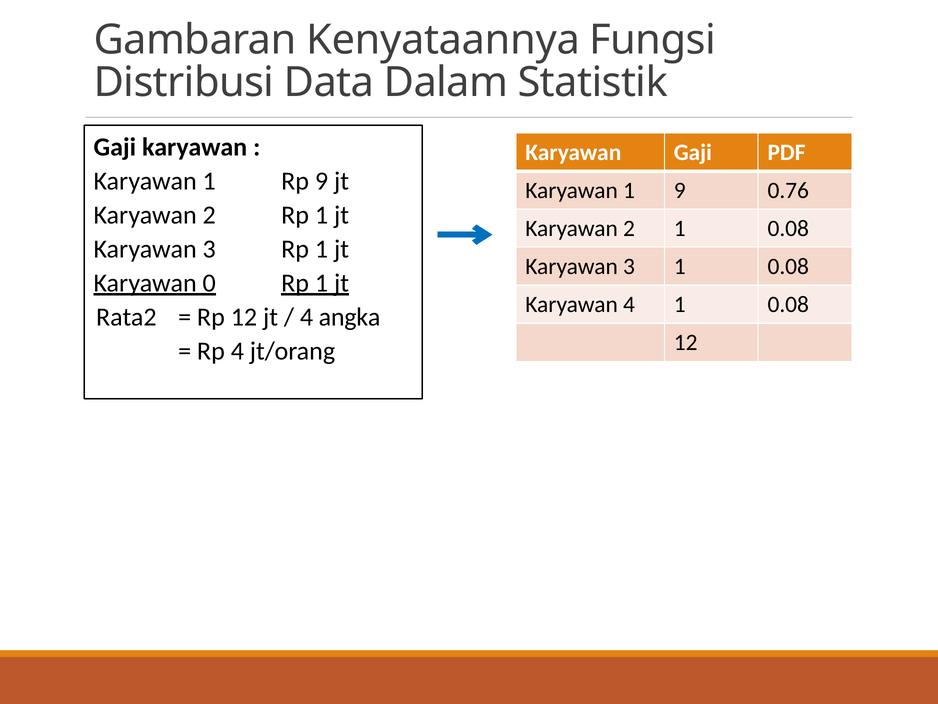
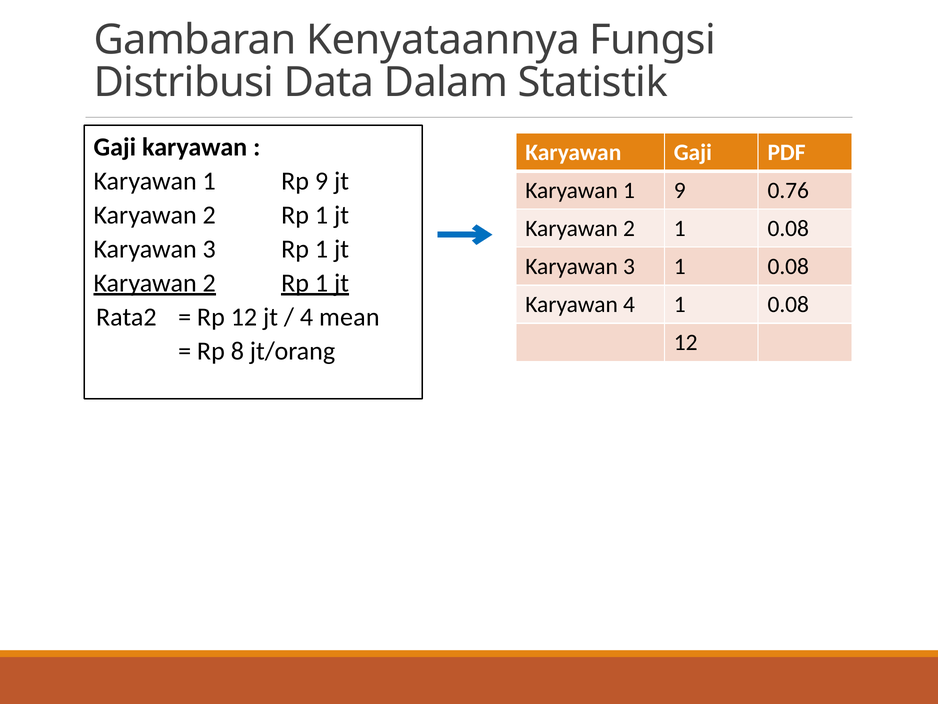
0 at (209, 283): 0 -> 2
angka: angka -> mean
Rp 4: 4 -> 8
